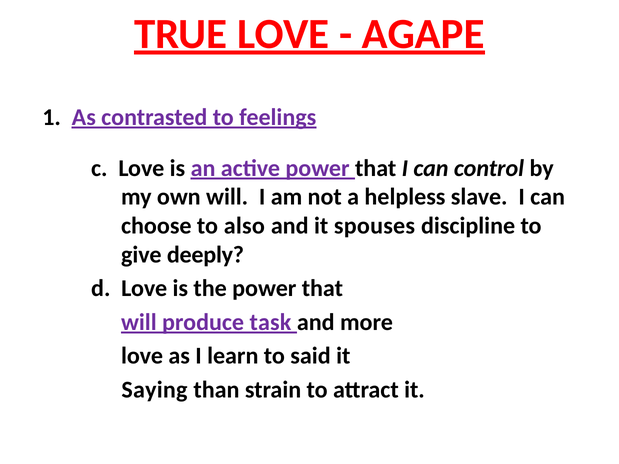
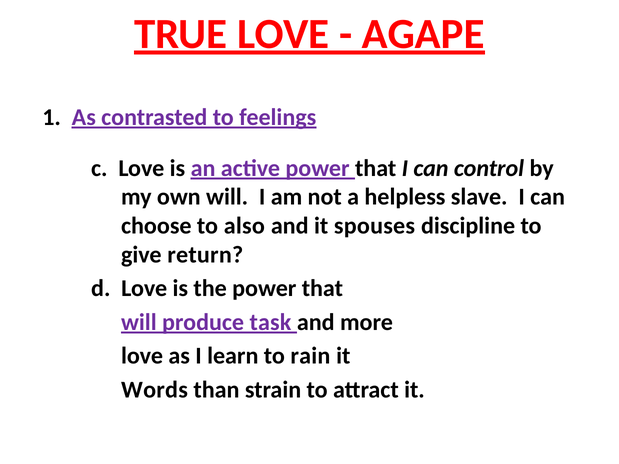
deeply: deeply -> return
said: said -> rain
Saying: Saying -> Words
